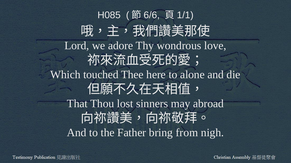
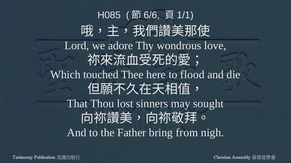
alone: alone -> flood
abroad: abroad -> sought
